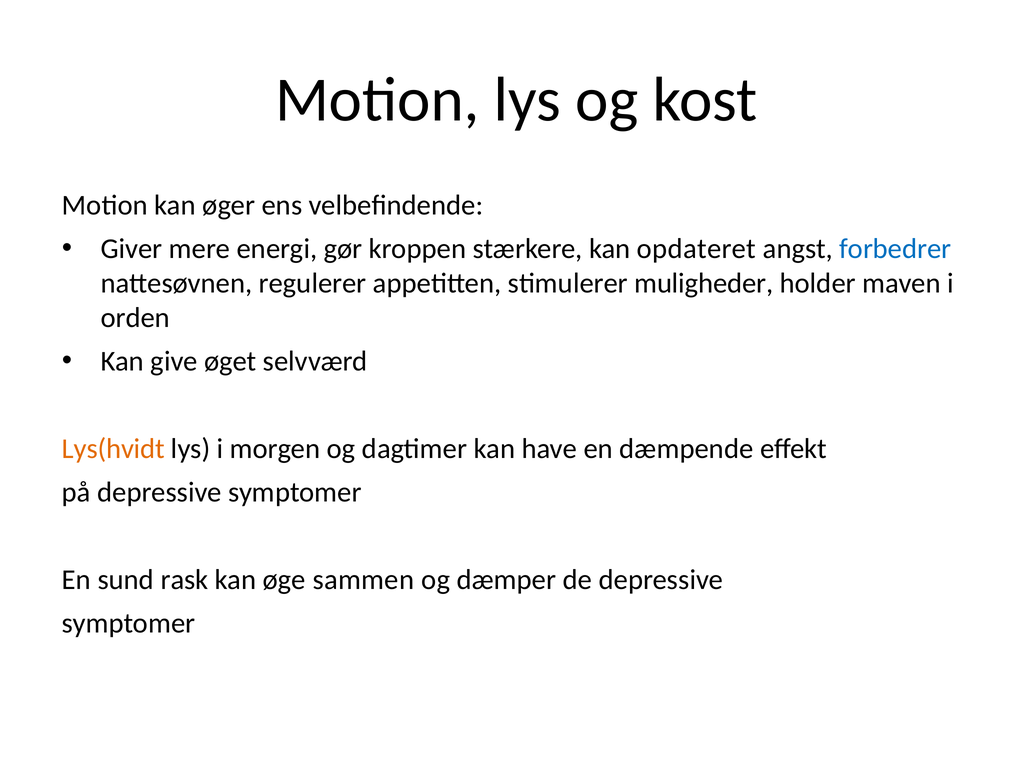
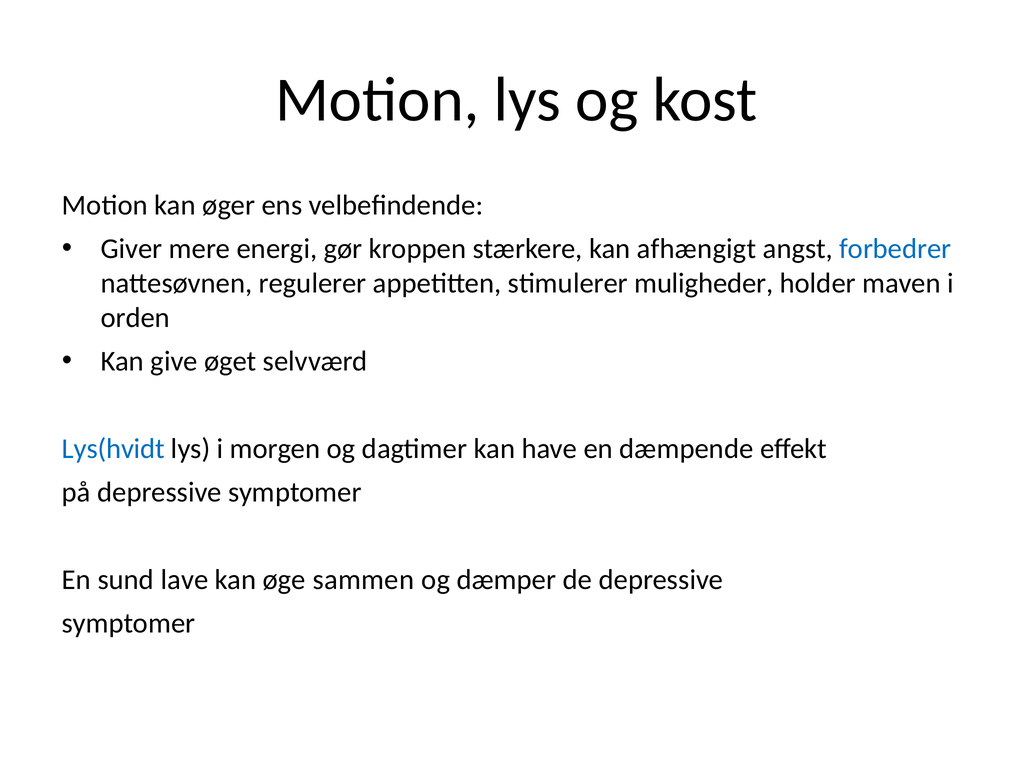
opdateret: opdateret -> afhængigt
Lys(hvidt colour: orange -> blue
rask: rask -> lave
